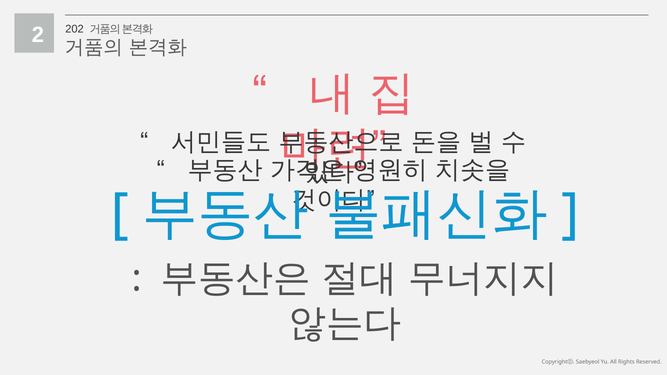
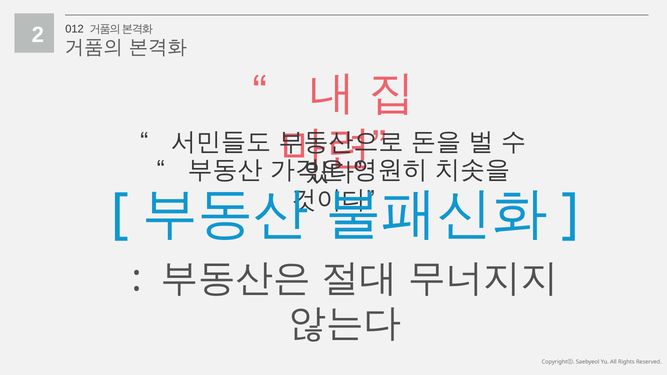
202: 202 -> 012
